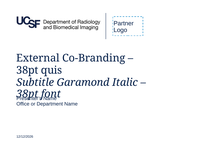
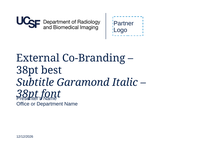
quis: quis -> best
